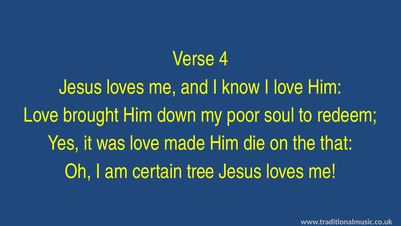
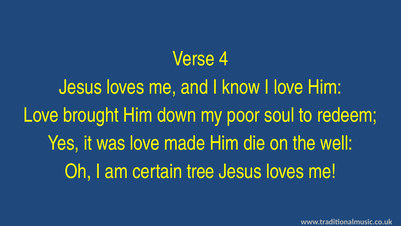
that: that -> well
